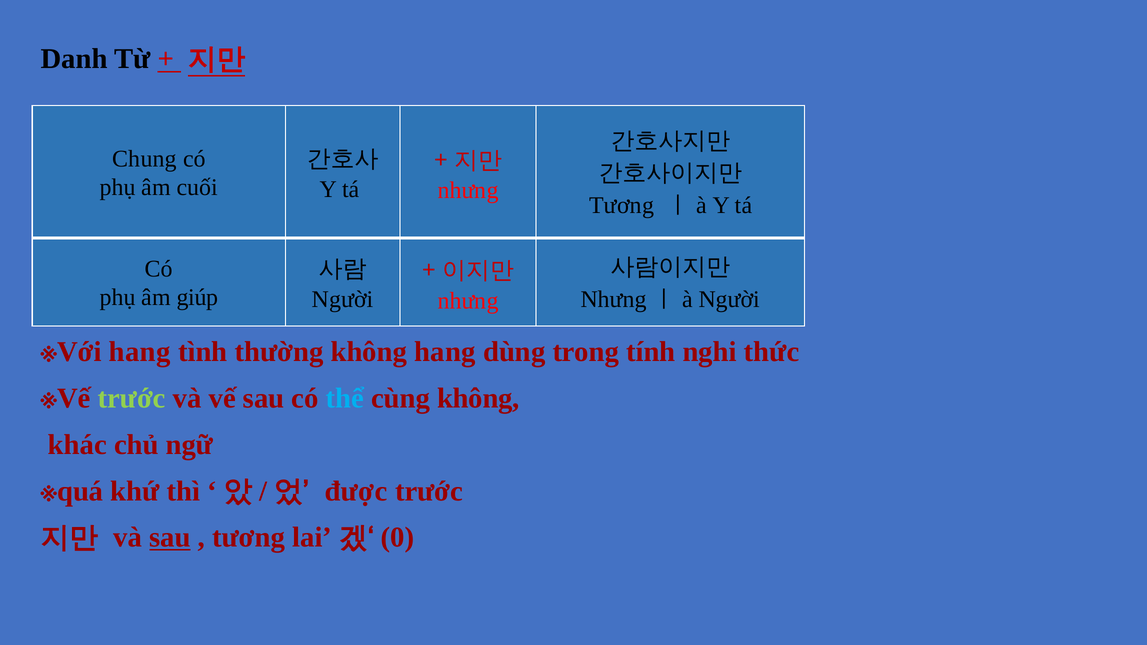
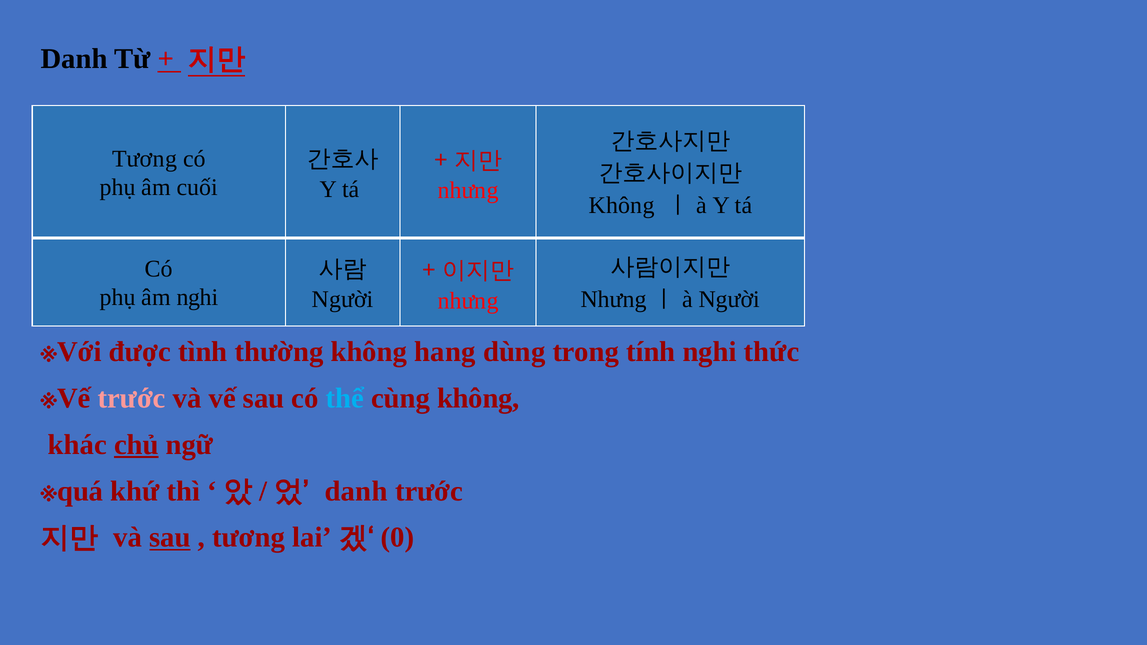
Chung at (144, 159): Chung -> Tương
Tương at (622, 205): Tương -> Không
âm giúp: giúp -> nghi
hang at (140, 352): hang -> được
trước at (132, 398) colour: light green -> pink
chủ underline: none -> present
được at (356, 491): được -> danh
